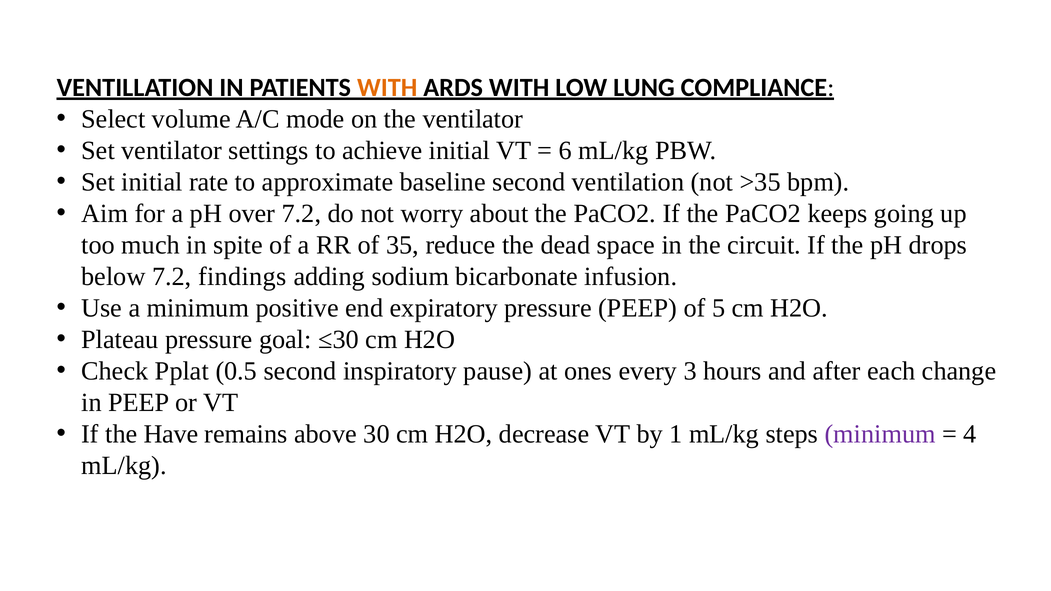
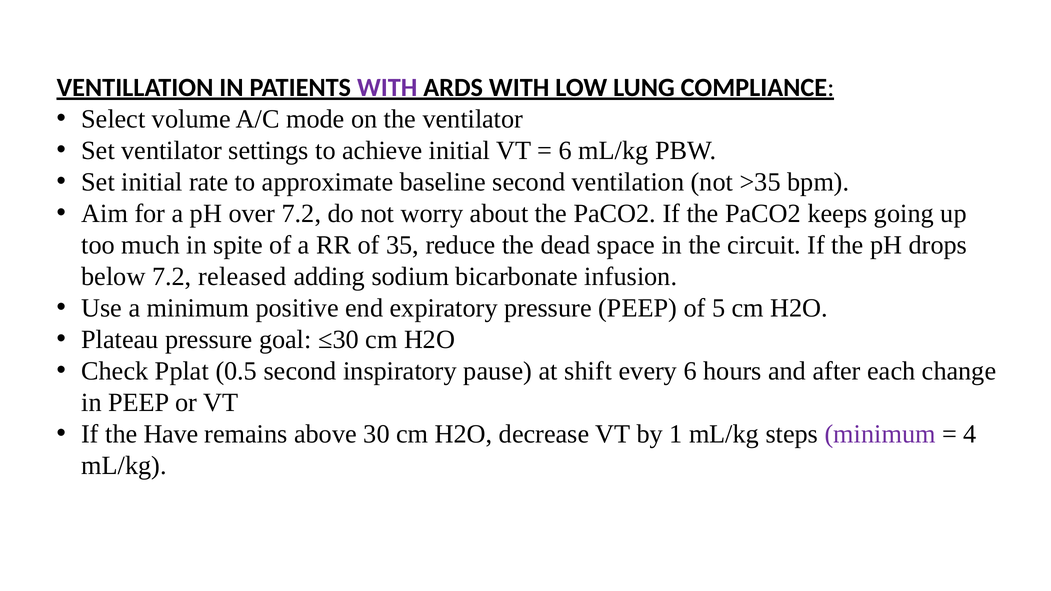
WITH at (387, 87) colour: orange -> purple
findings: findings -> released
ones: ones -> shift
every 3: 3 -> 6
